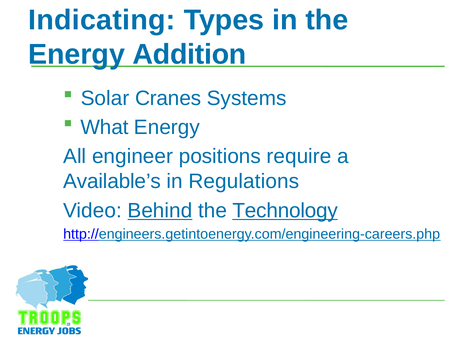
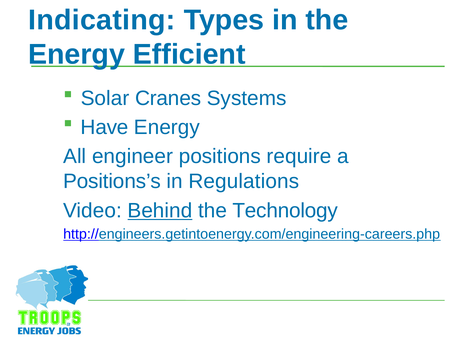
Addition: Addition -> Efficient
What: What -> Have
Available’s: Available’s -> Positions’s
Technology underline: present -> none
